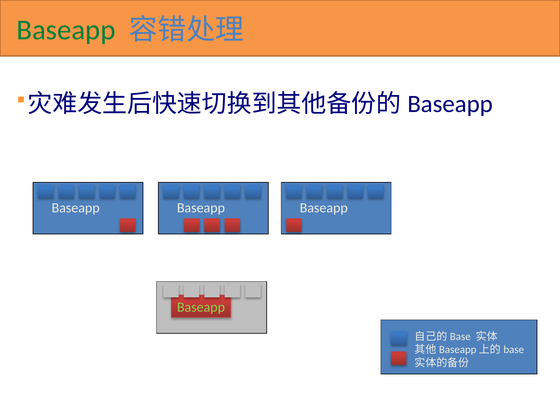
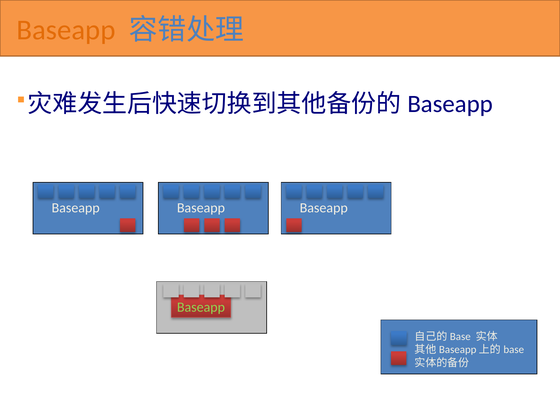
Baseapp at (66, 30) colour: green -> orange
